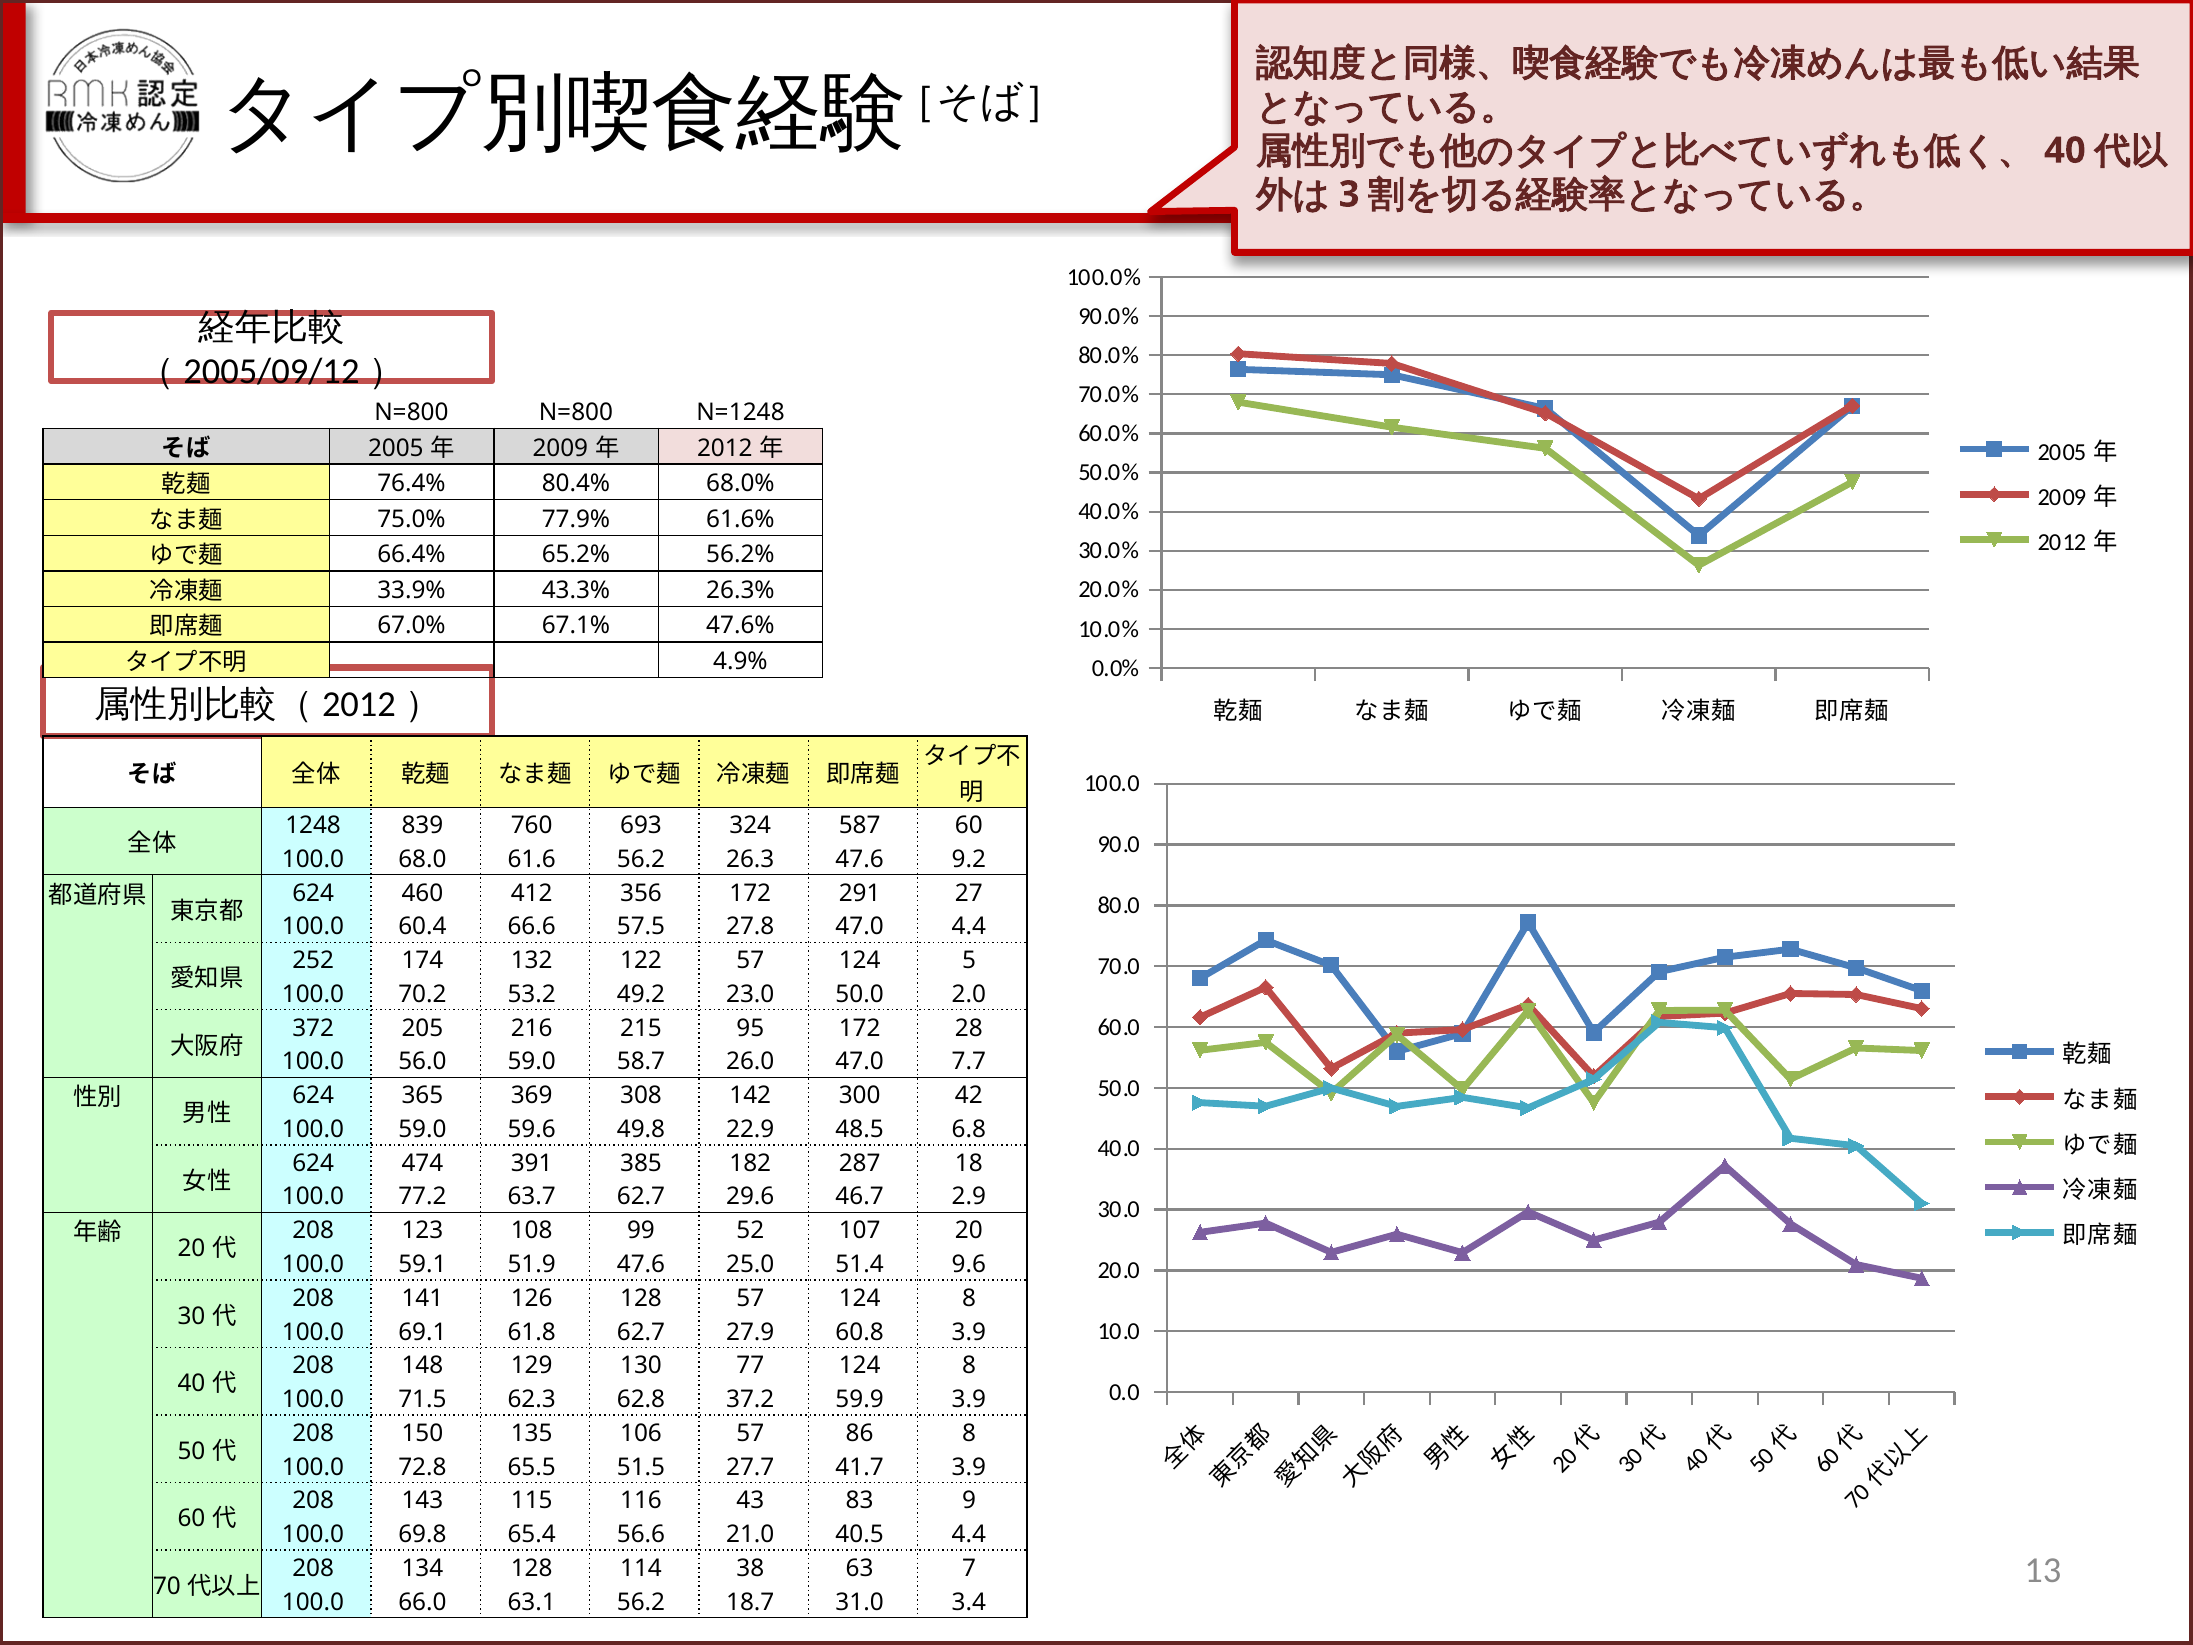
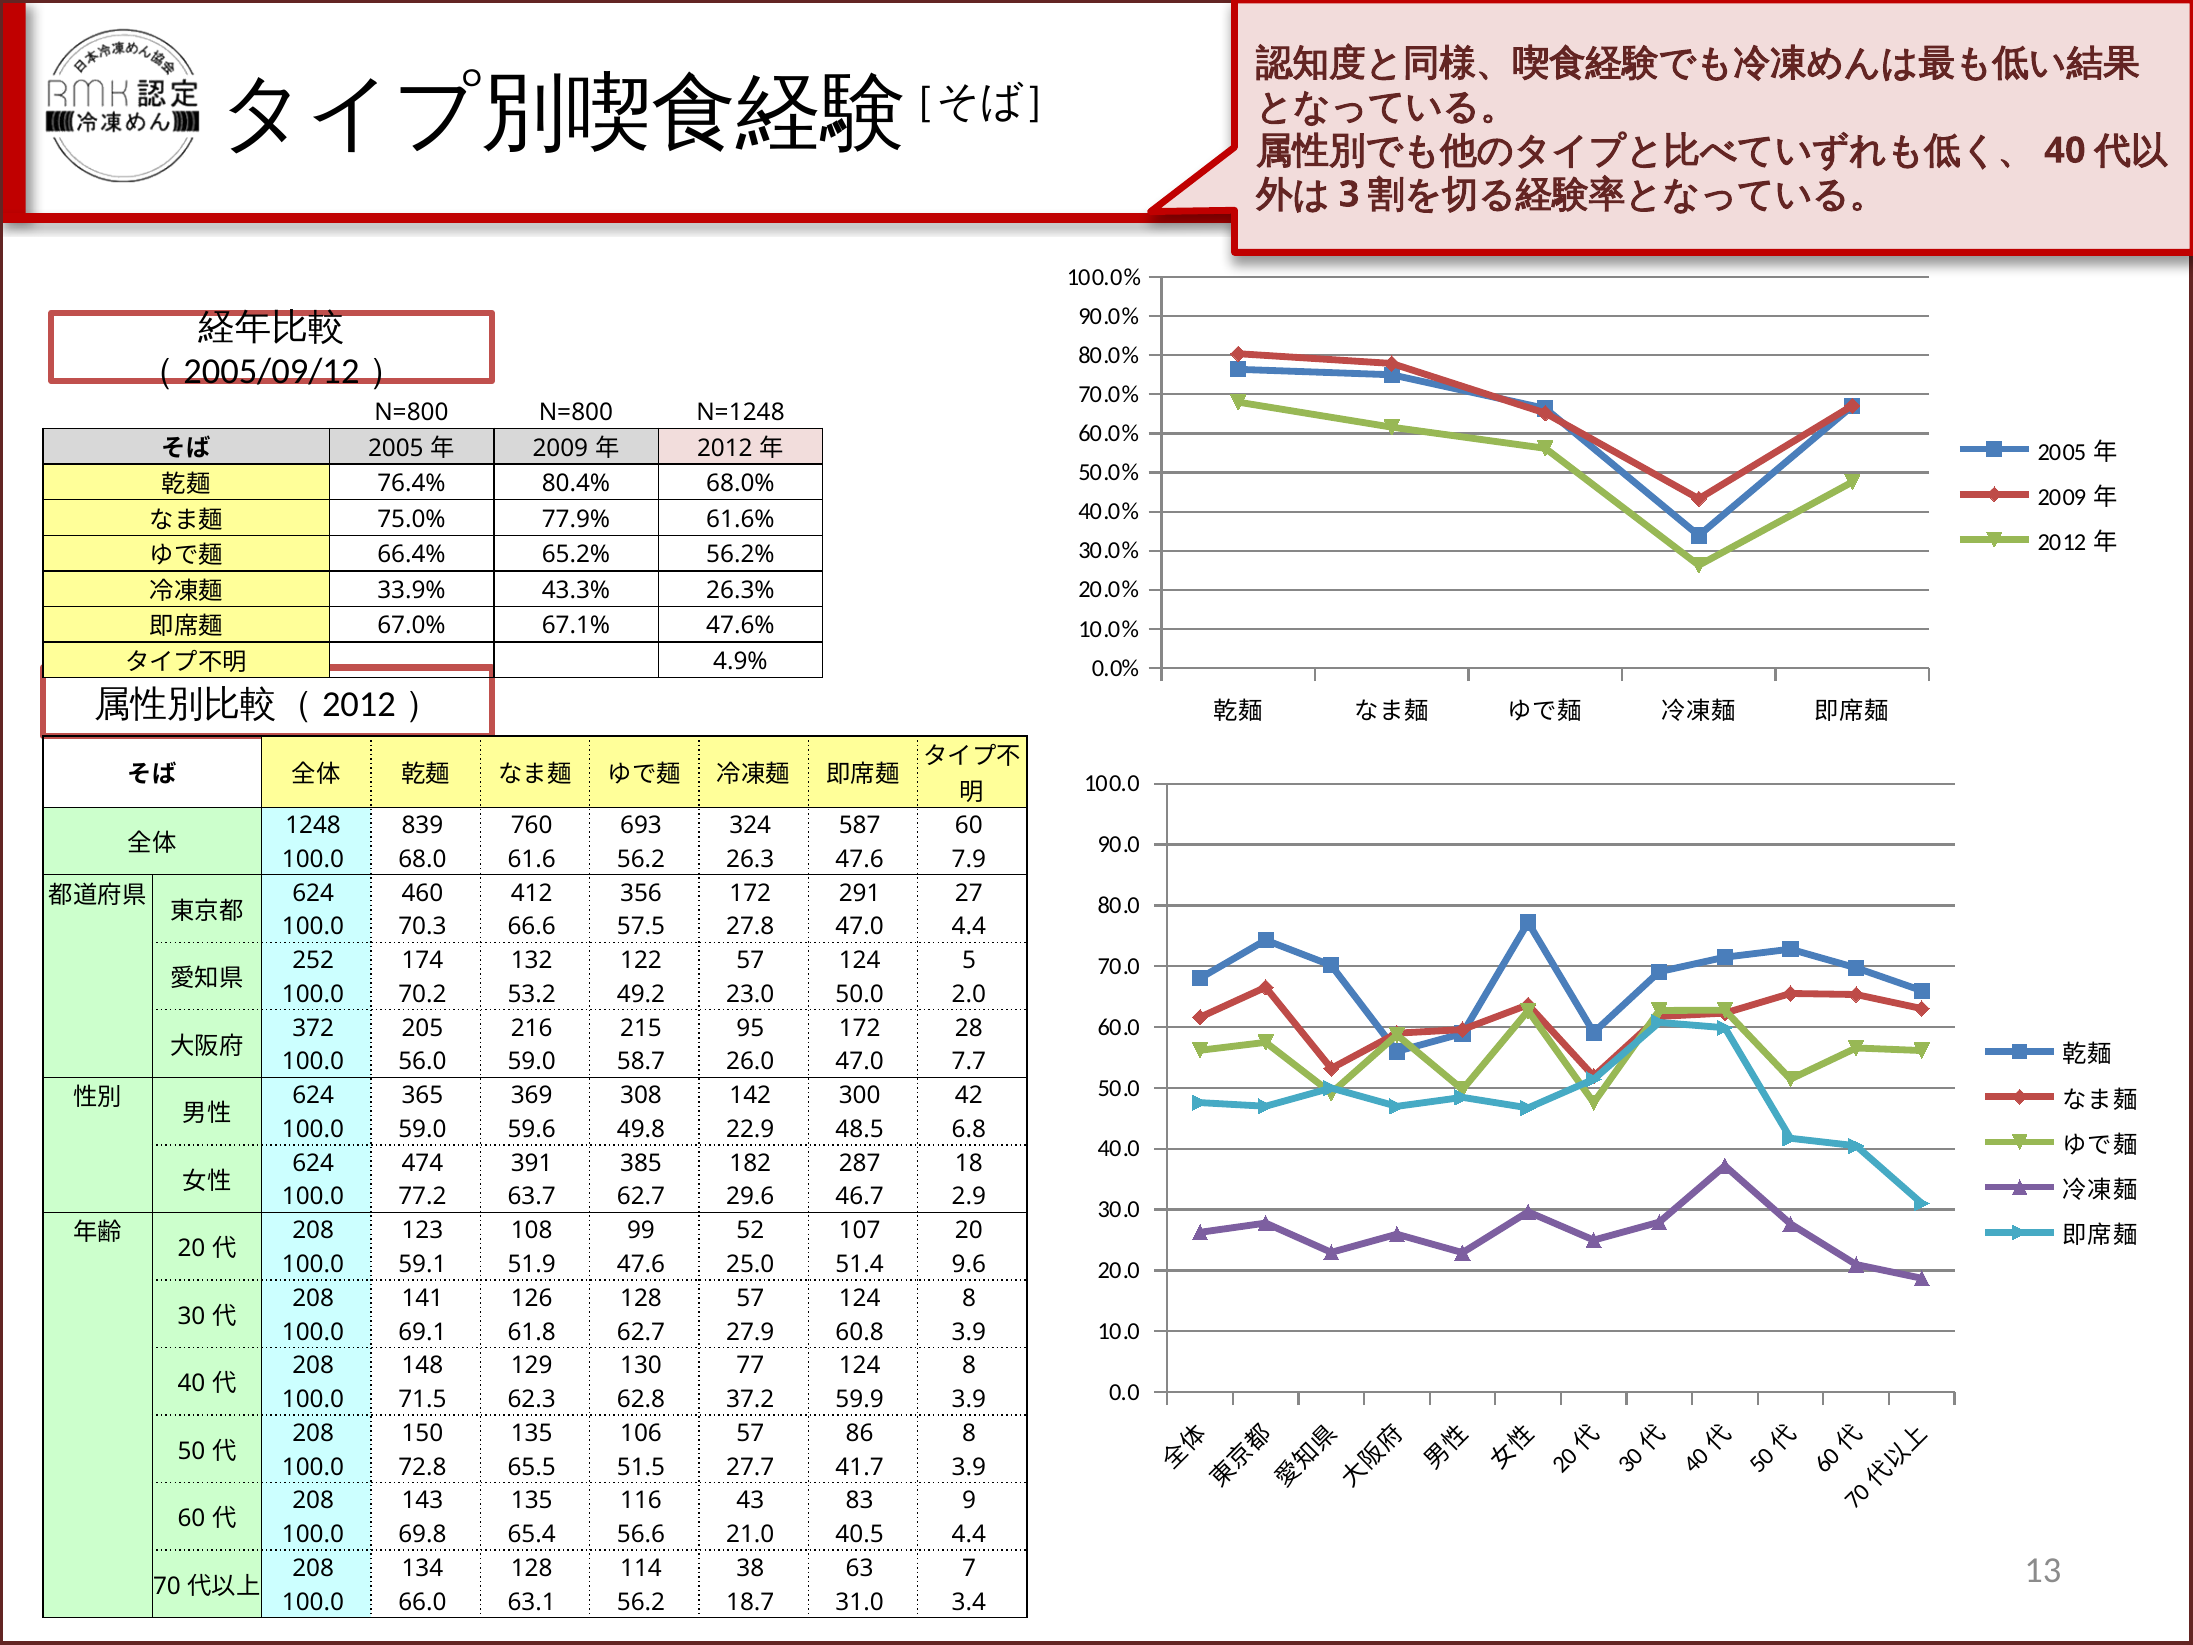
9.2: 9.2 -> 7.9
60.4: 60.4 -> 70.3
143 115: 115 -> 135
